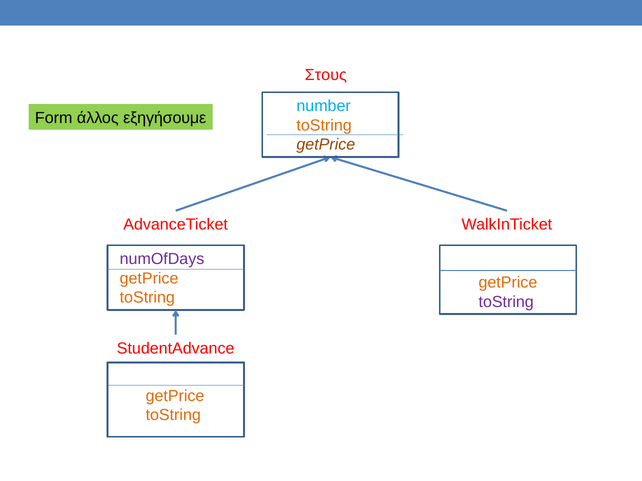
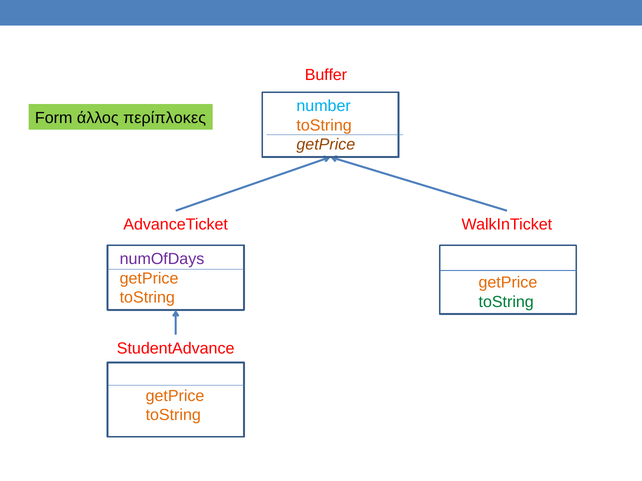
Στους: Στους -> Buffer
εξηγήσουμε: εξηγήσουμε -> περίπλοκες
toString at (506, 302) colour: purple -> green
